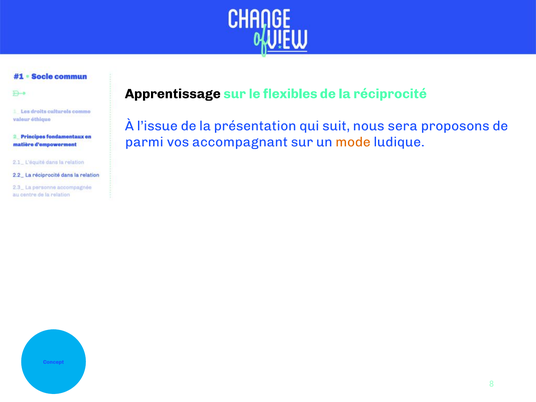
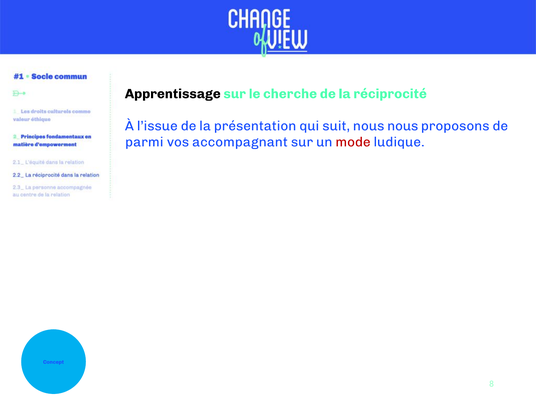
flexibles: flexibles -> cherche
nous sera: sera -> nous
mode colour: orange -> red
